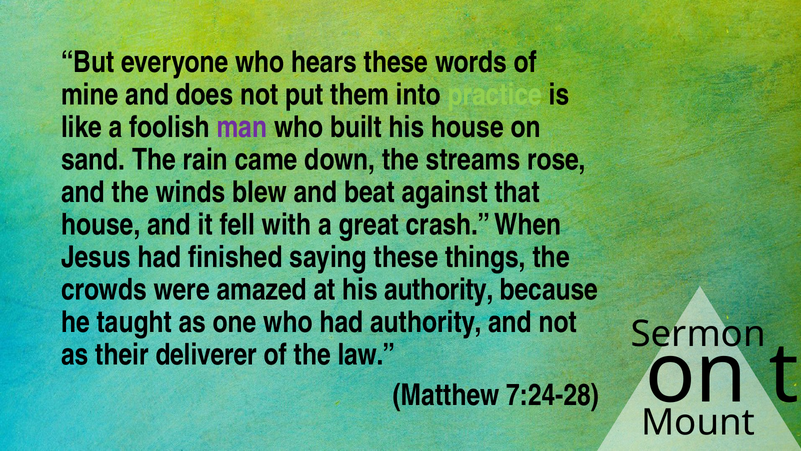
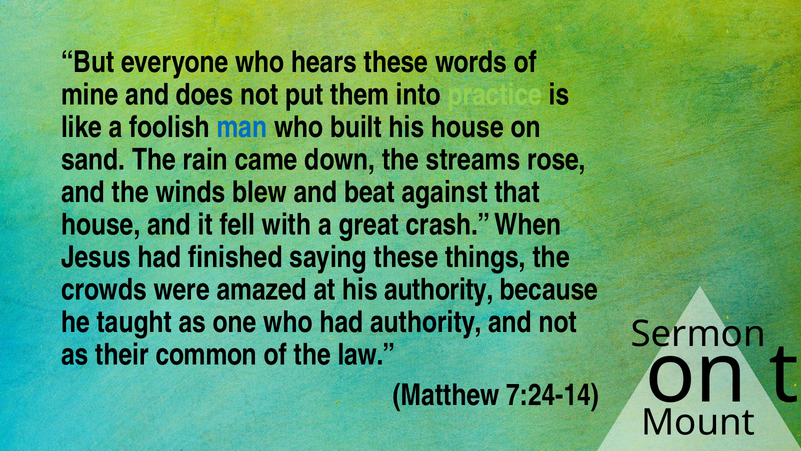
man colour: purple -> blue
deliverer: deliverer -> common
7:24-28: 7:24-28 -> 7:24-14
